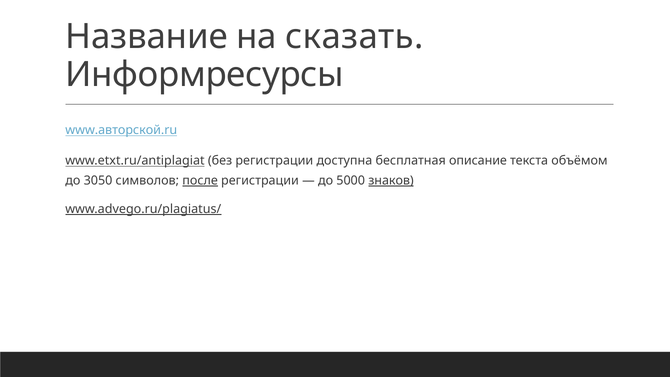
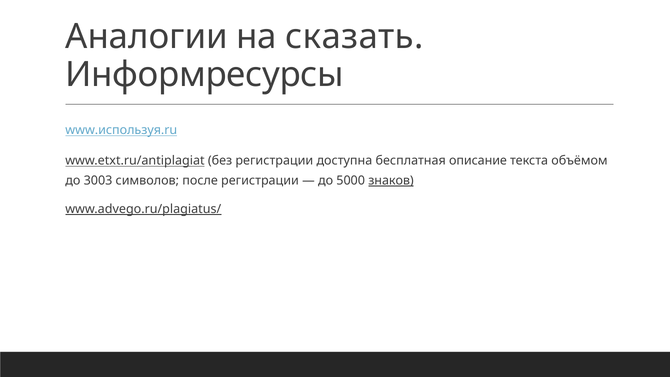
Название: Название -> Аналогии
www.авторской.ru: www.авторской.ru -> www.используя.ru
3050: 3050 -> 3003
после underline: present -> none
